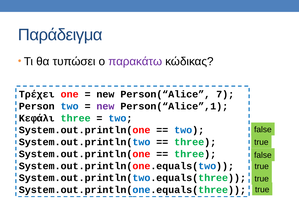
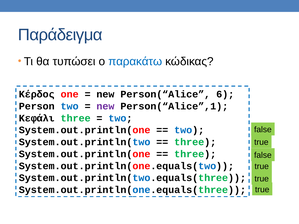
παρακάτω colour: purple -> blue
Τρέχει: Τρέχει -> Κέρδος
7: 7 -> 6
